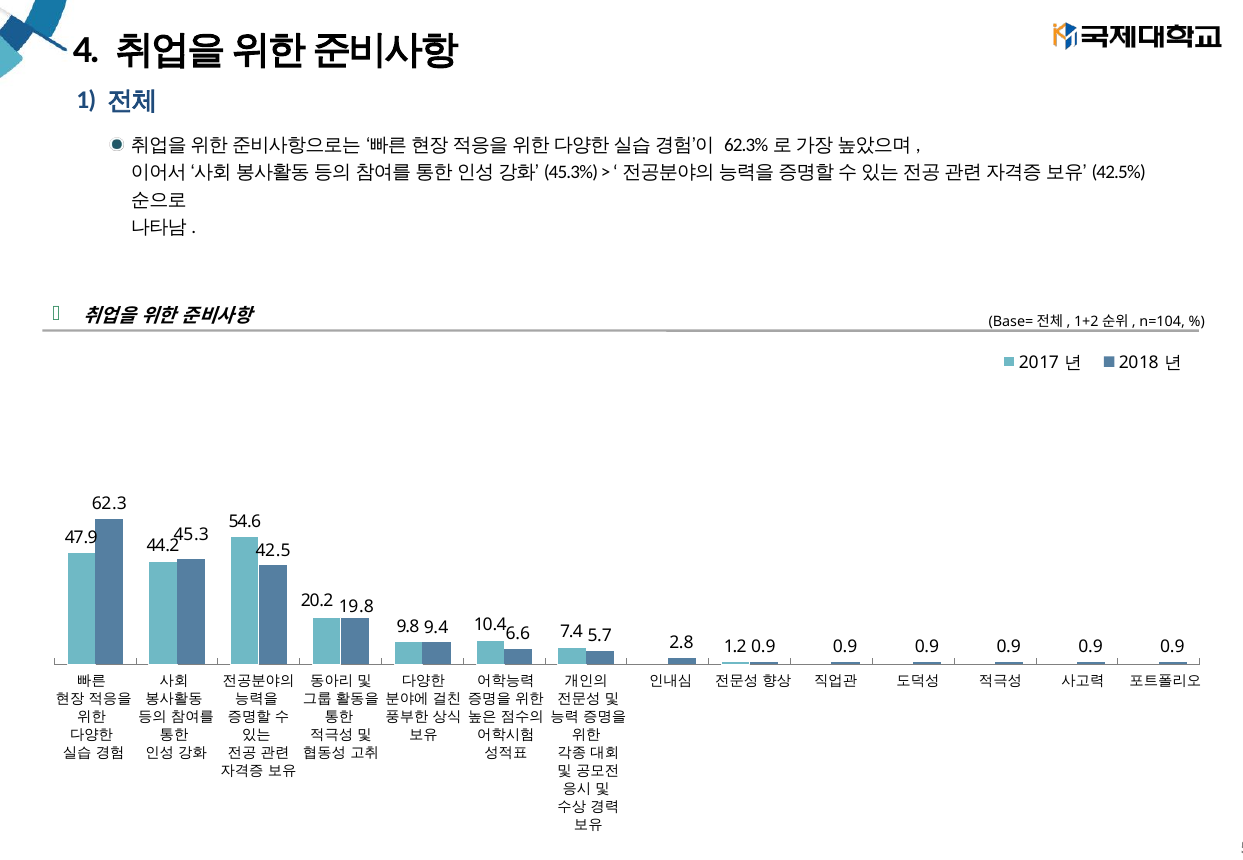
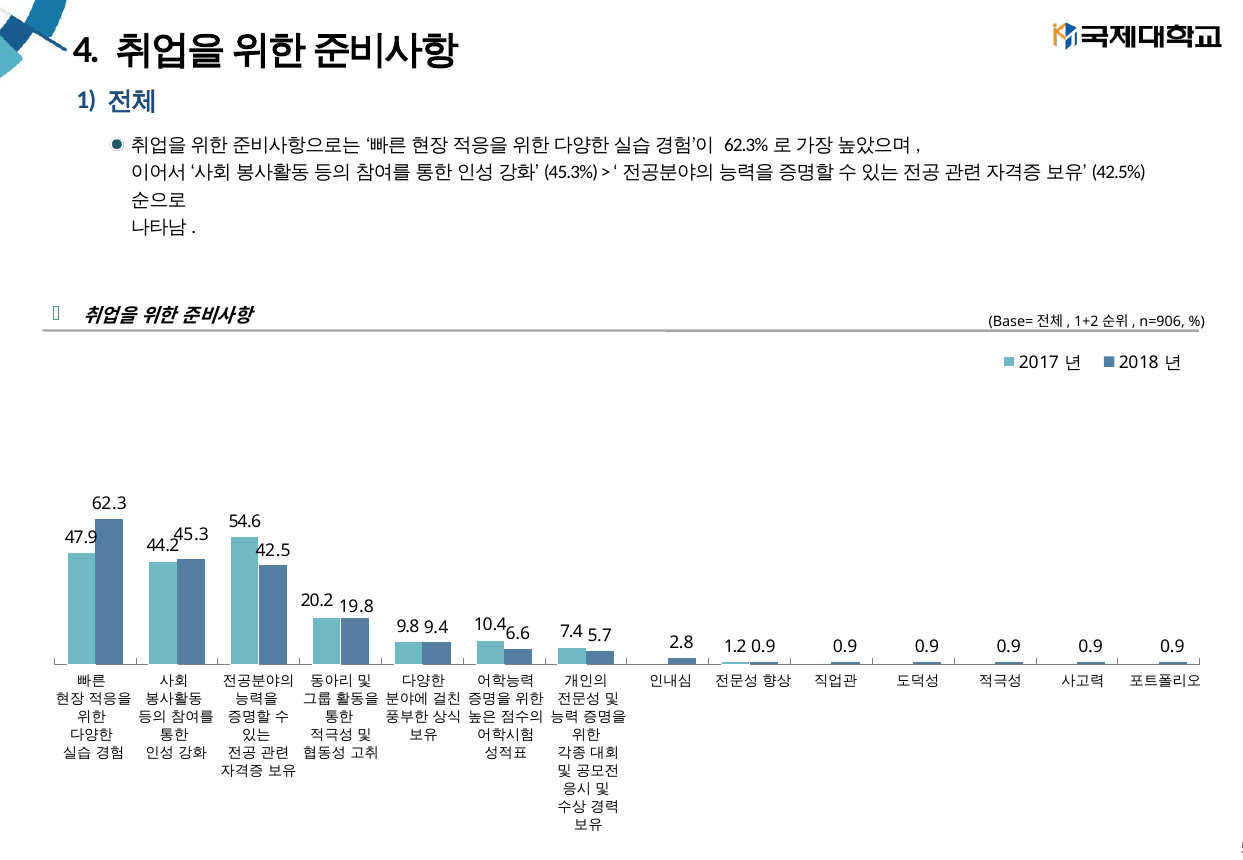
n=104: n=104 -> n=906
